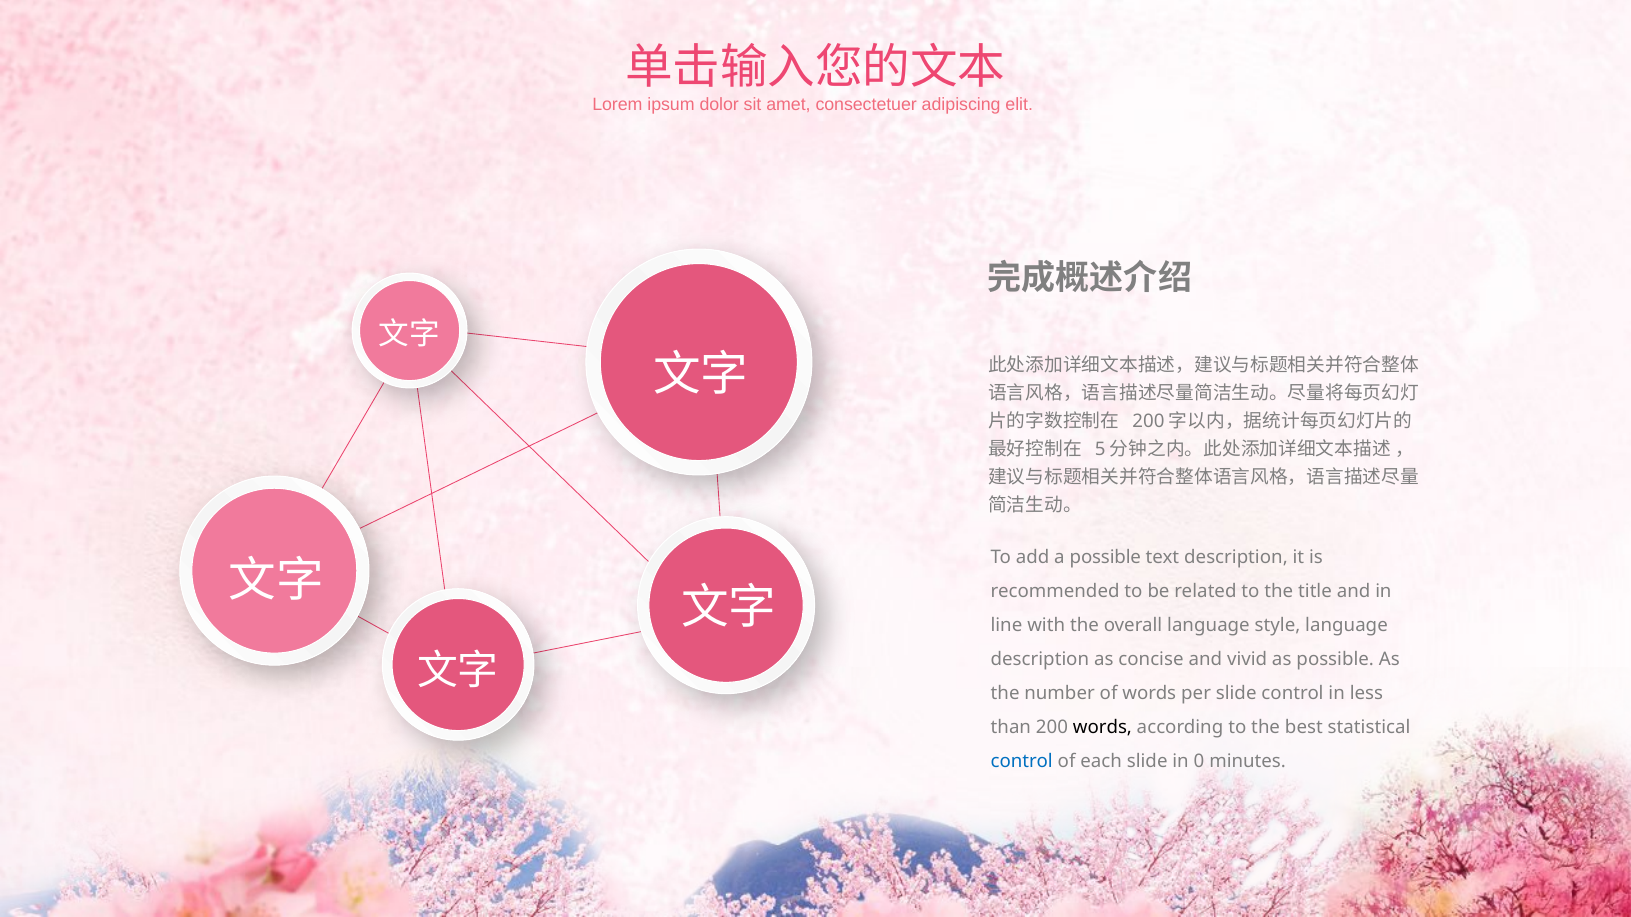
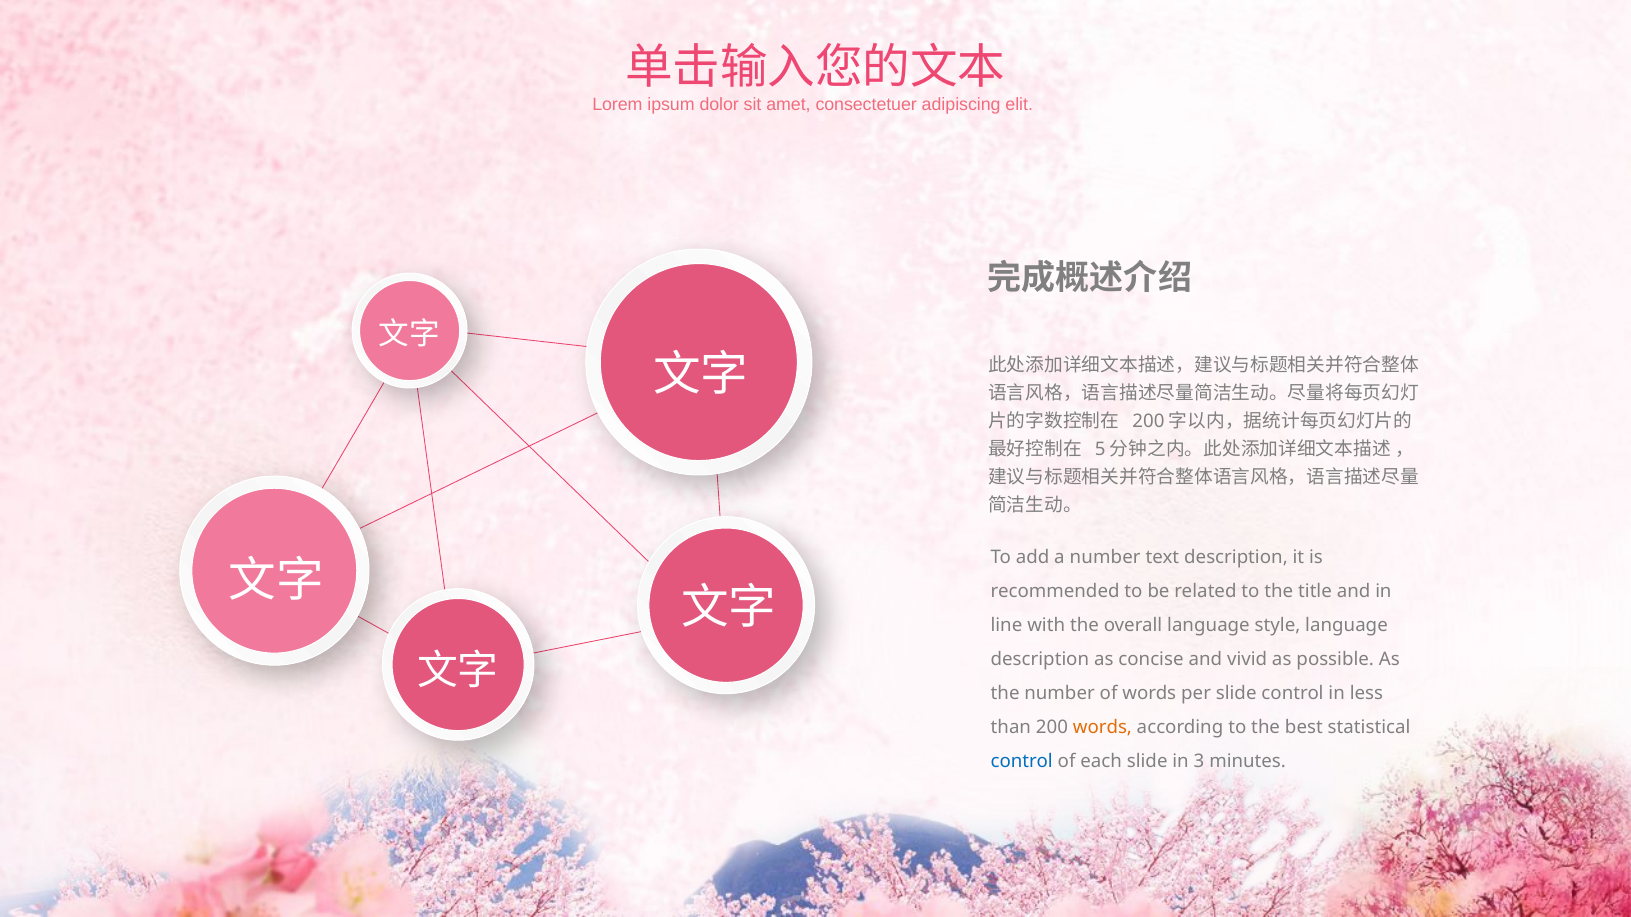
a possible: possible -> number
words at (1102, 727) colour: black -> orange
0: 0 -> 3
